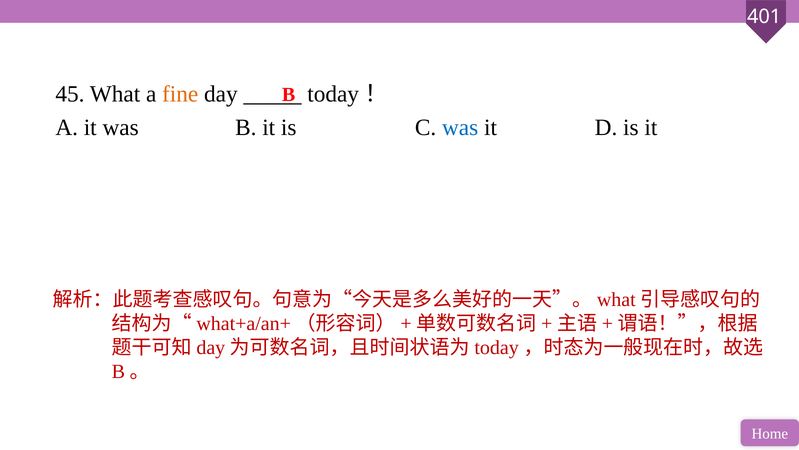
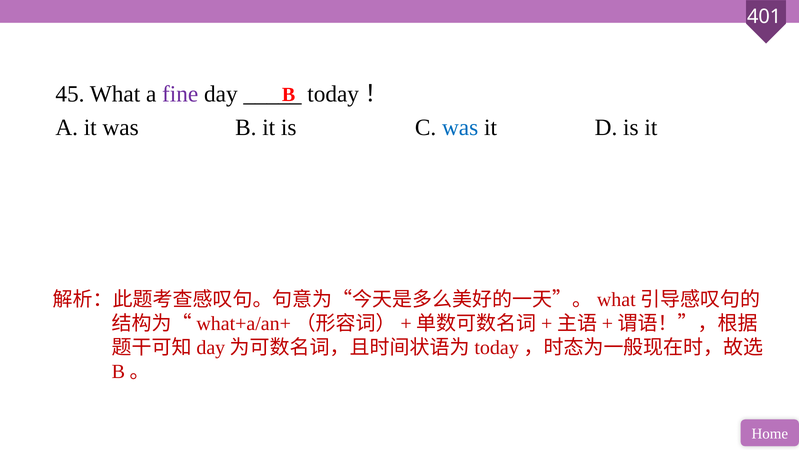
fine colour: orange -> purple
